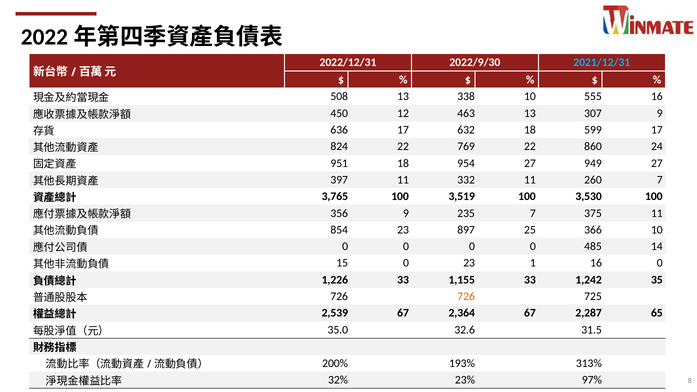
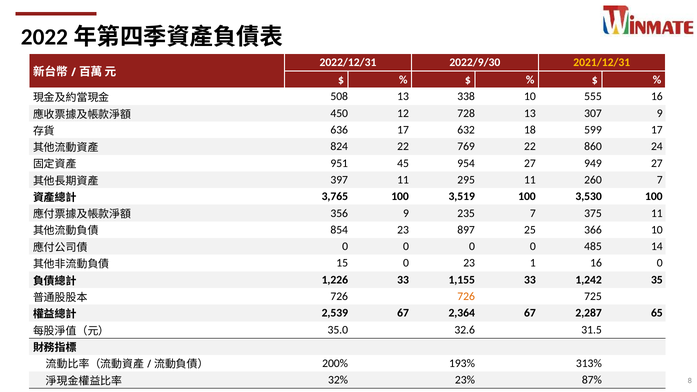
2021/12/31 colour: light blue -> yellow
463: 463 -> 728
951 18: 18 -> 45
332: 332 -> 295
97%: 97% -> 87%
